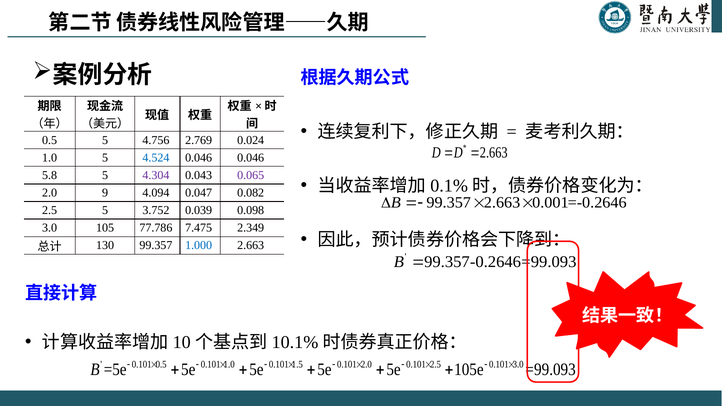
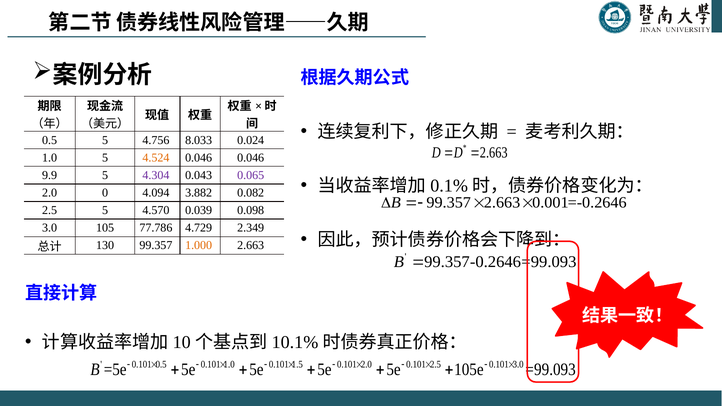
2.769: 2.769 -> 8.033
4.524 colour: blue -> orange
5.8: 5.8 -> 9.9
9: 9 -> 0
0.047: 0.047 -> 3.882
3.752: 3.752 -> 4.570
7.475: 7.475 -> 4.729
1.000 colour: blue -> orange
